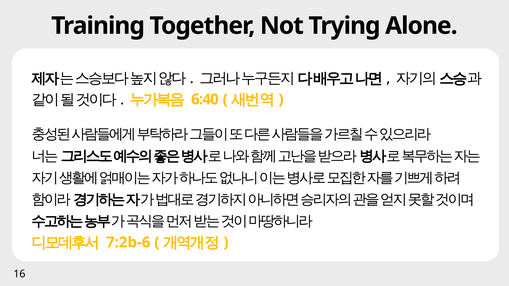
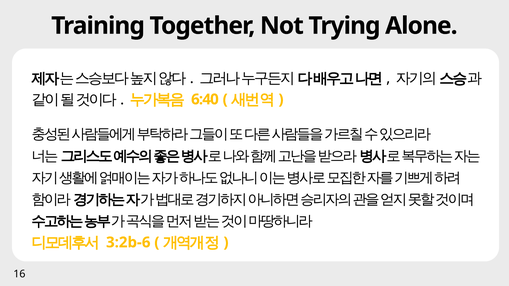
7:2b-6: 7:2b-6 -> 3:2b-6
